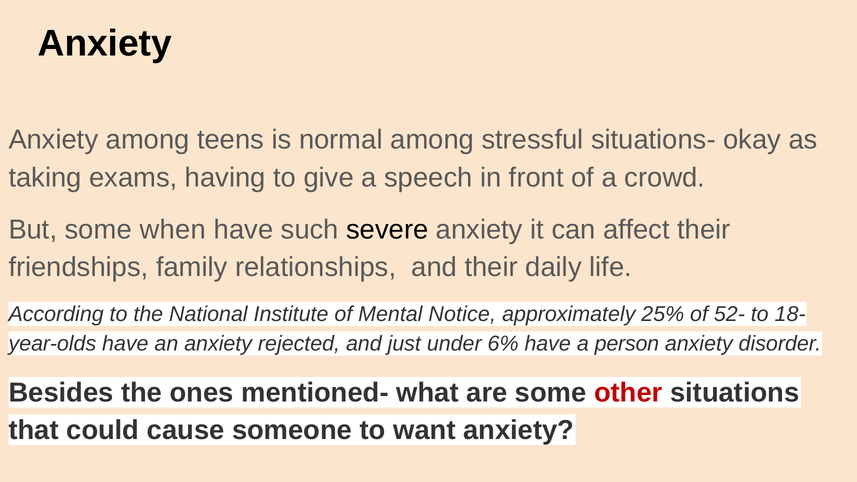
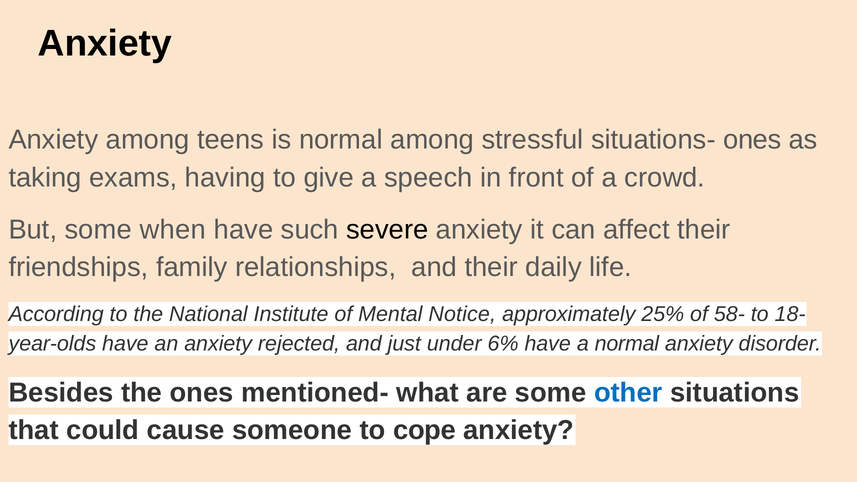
situations- okay: okay -> ones
52-: 52- -> 58-
a person: person -> normal
other colour: red -> blue
want: want -> cope
